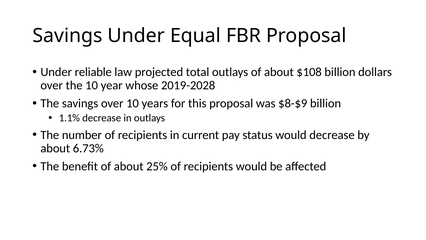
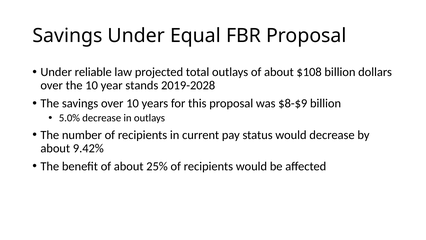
whose: whose -> stands
1.1%: 1.1% -> 5.0%
6.73%: 6.73% -> 9.42%
